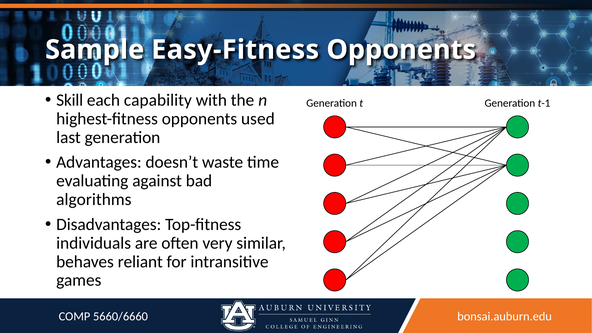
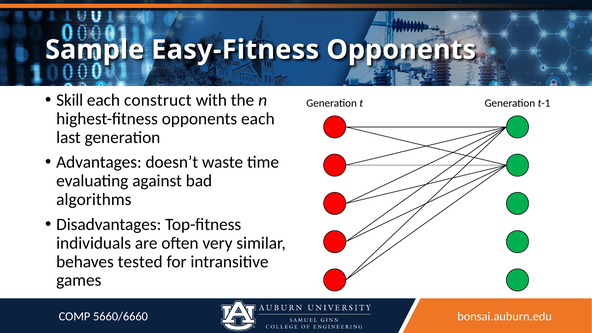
capability: capability -> construct
opponents used: used -> each
reliant: reliant -> tested
